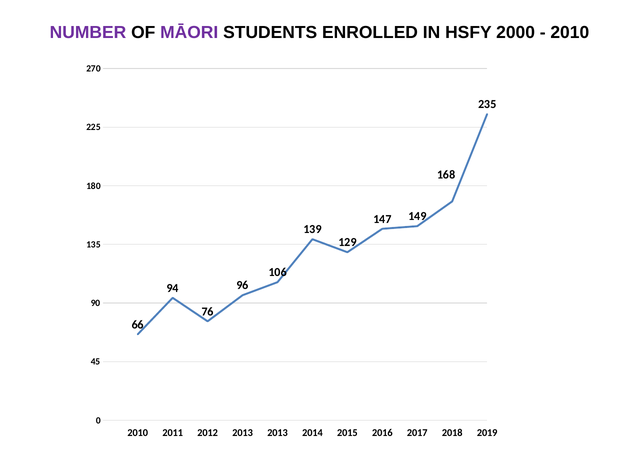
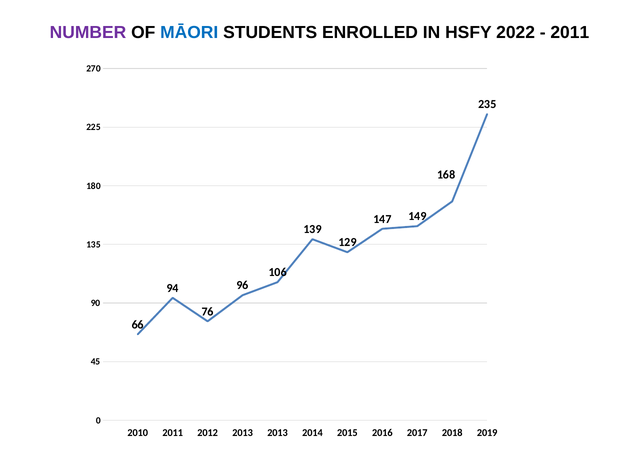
MĀORI colour: purple -> blue
2000: 2000 -> 2022
2010 at (570, 32): 2010 -> 2011
